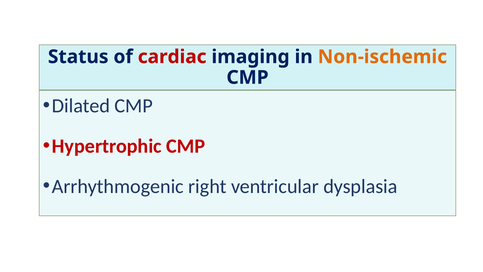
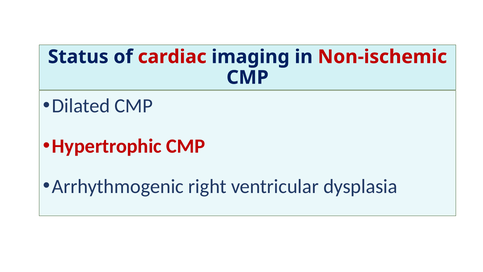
Non-ischemic colour: orange -> red
